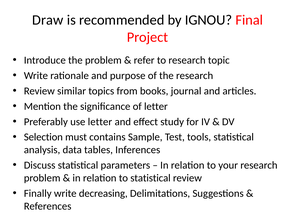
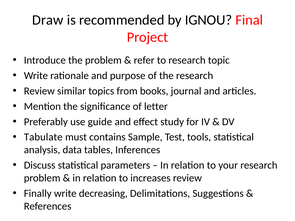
use letter: letter -> guide
Selection: Selection -> Tabulate
to statistical: statistical -> increases
